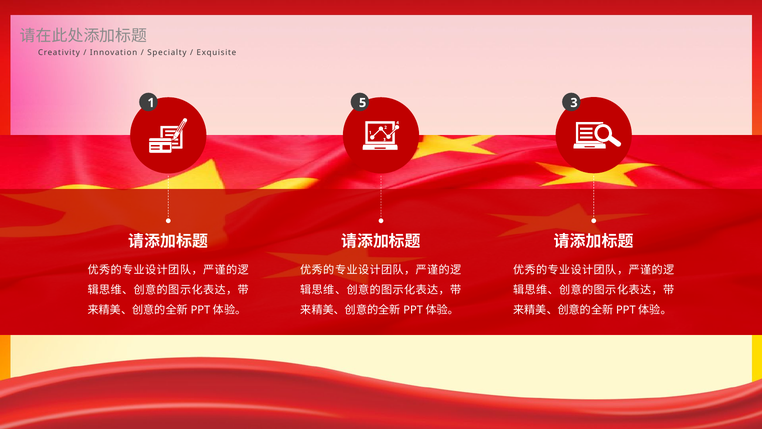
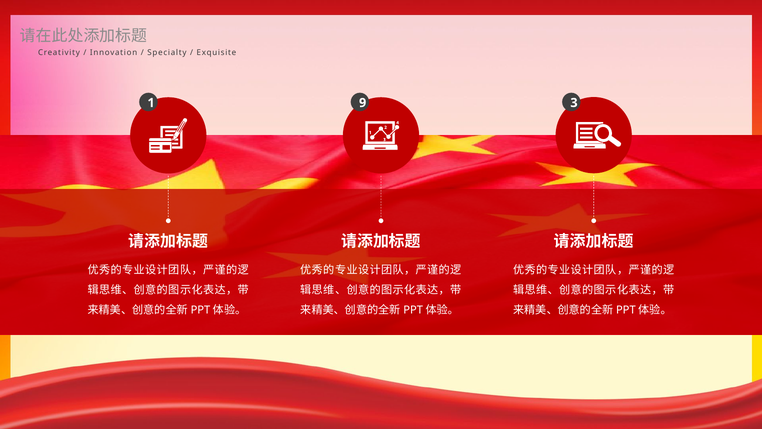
5: 5 -> 9
